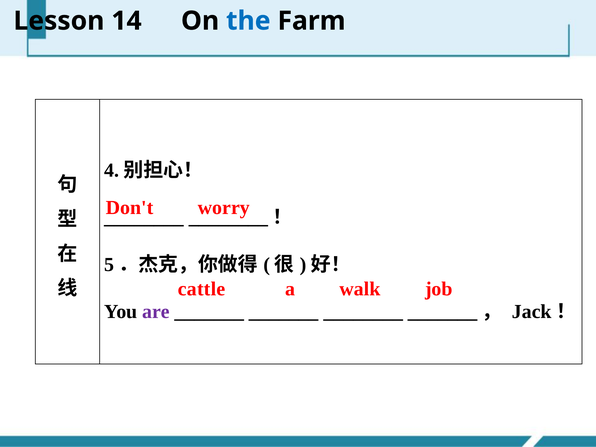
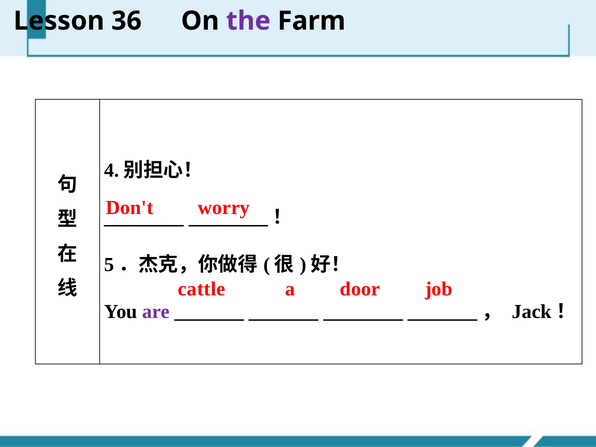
14: 14 -> 36
the colour: blue -> purple
walk: walk -> door
